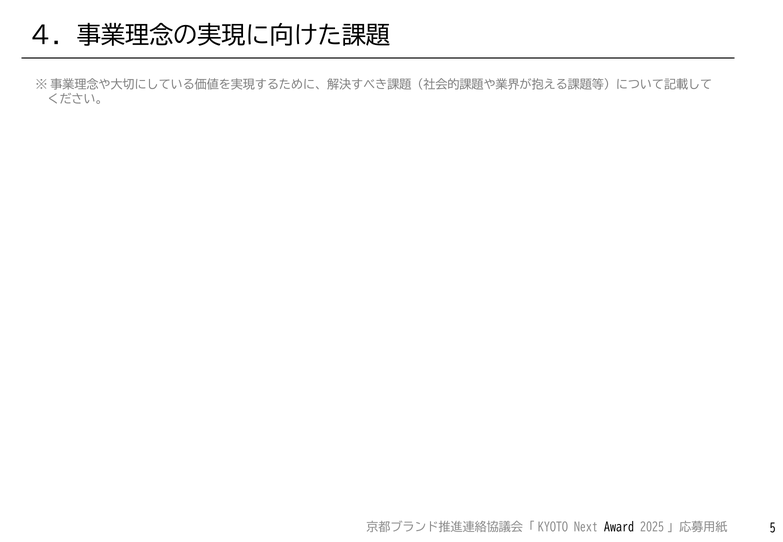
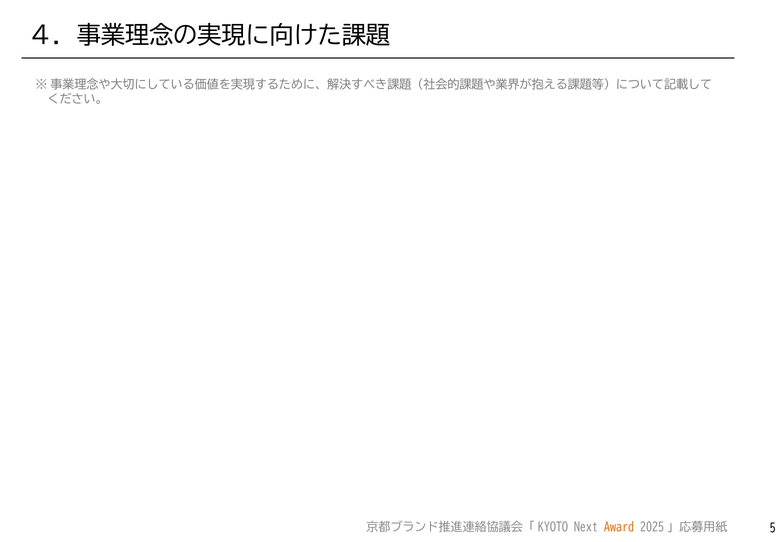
Award colour: black -> orange
